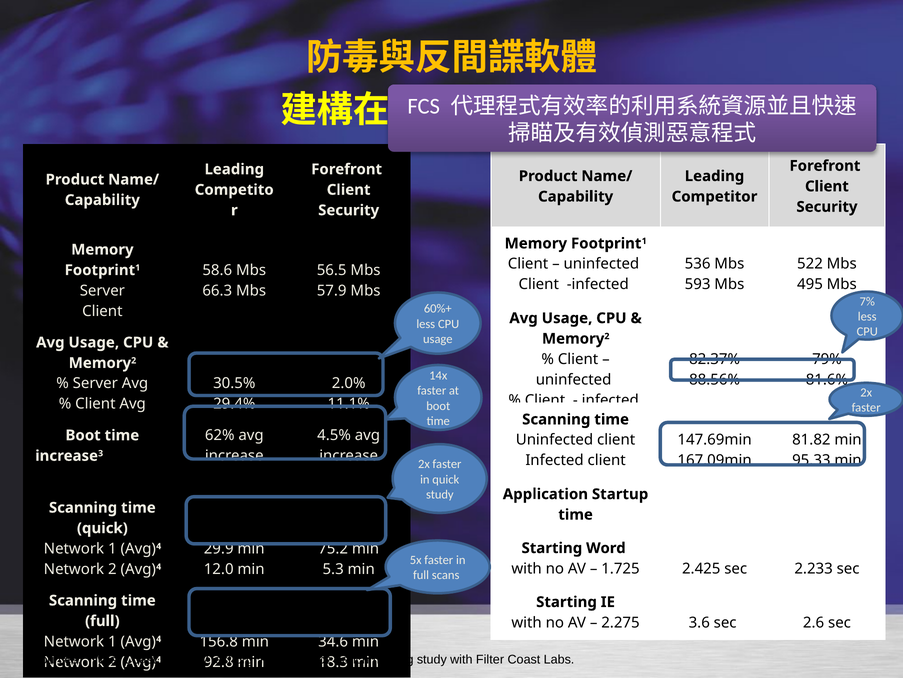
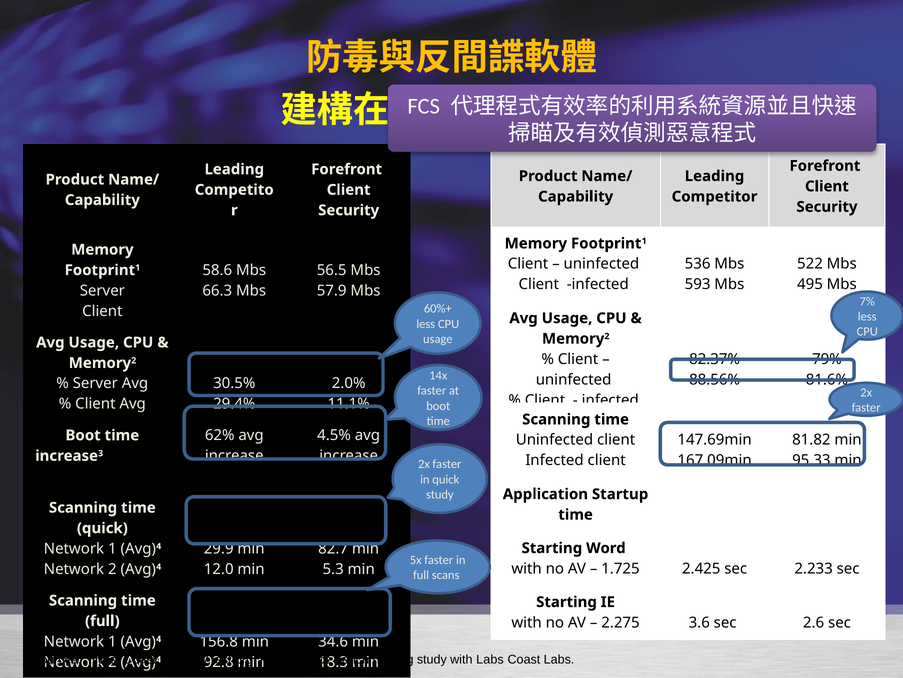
75.2: 75.2 -> 82.7
with Filter: Filter -> Labs
